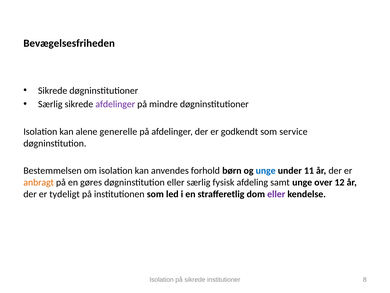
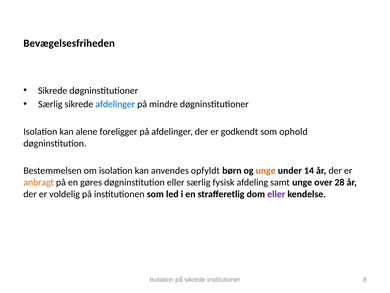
afdelinger at (115, 104) colour: purple -> blue
generelle: generelle -> foreligger
service: service -> ophold
forhold: forhold -> opfyldt
unge at (266, 170) colour: blue -> orange
11: 11 -> 14
12: 12 -> 28
tydeligt: tydeligt -> voldelig
